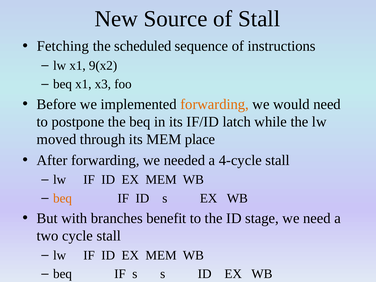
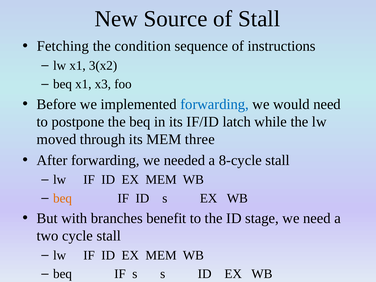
scheduled: scheduled -> condition
9(x2: 9(x2 -> 3(x2
forwarding at (215, 104) colour: orange -> blue
place: place -> three
4-cycle: 4-cycle -> 8-cycle
